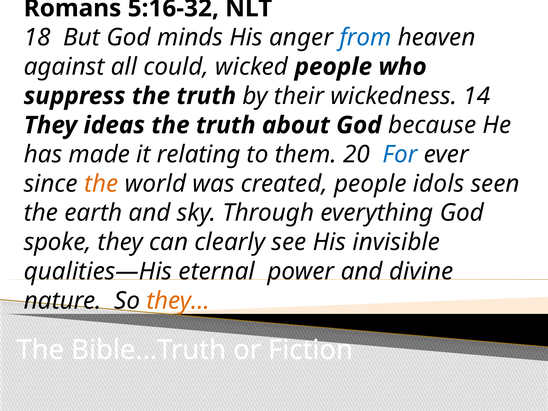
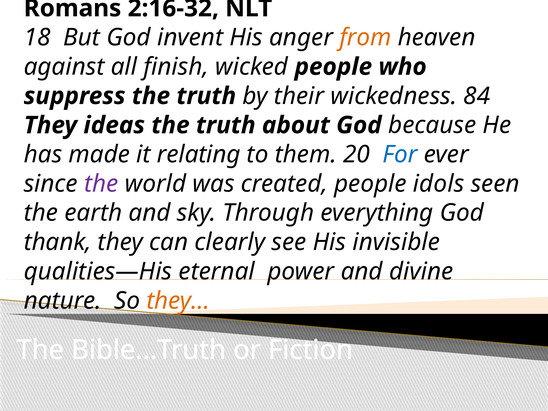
5:16-32: 5:16-32 -> 2:16-32
minds: minds -> invent
from colour: blue -> orange
could: could -> finish
14: 14 -> 84
the at (101, 184) colour: orange -> purple
spoke: spoke -> thank
